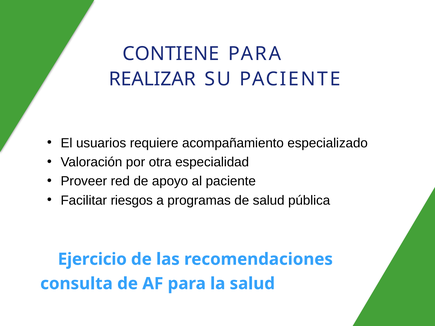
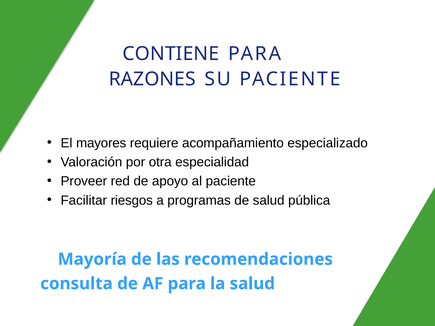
REALIZAR: REALIZAR -> RAZONES
usuarios: usuarios -> mayores
Ejercicio: Ejercicio -> Mayoría
